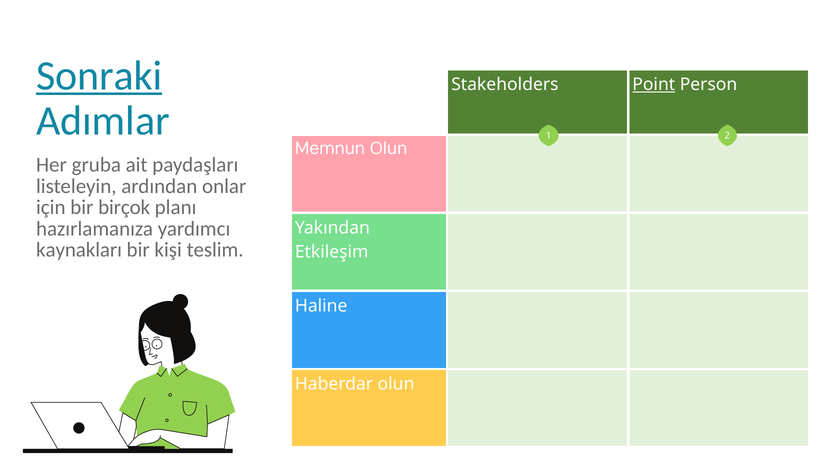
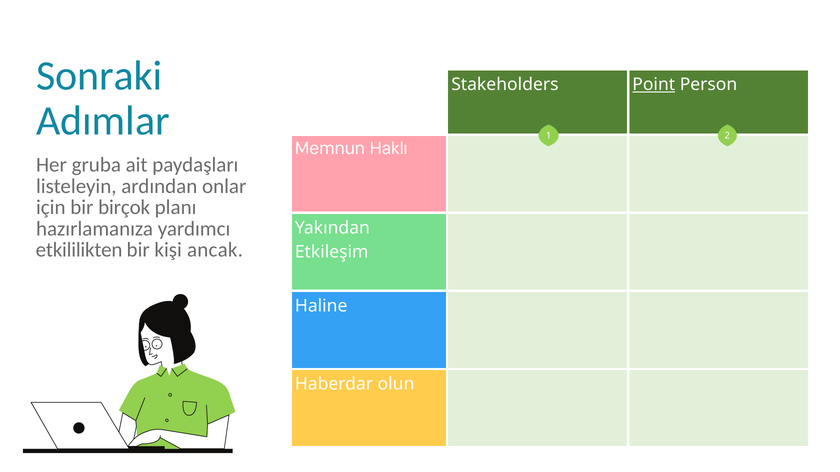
Sonraki underline: present -> none
Memnun Olun: Olun -> Haklı
kaynakları: kaynakları -> etkililikten
teslim: teslim -> ancak
